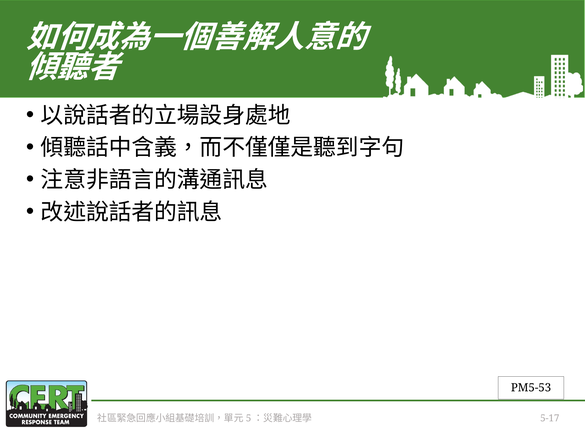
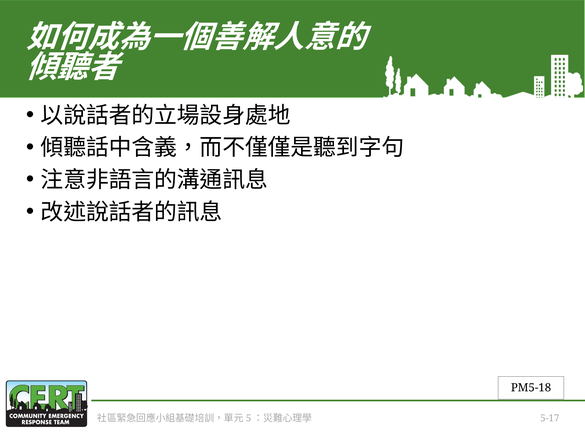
PM5-53: PM5-53 -> PM5-18
